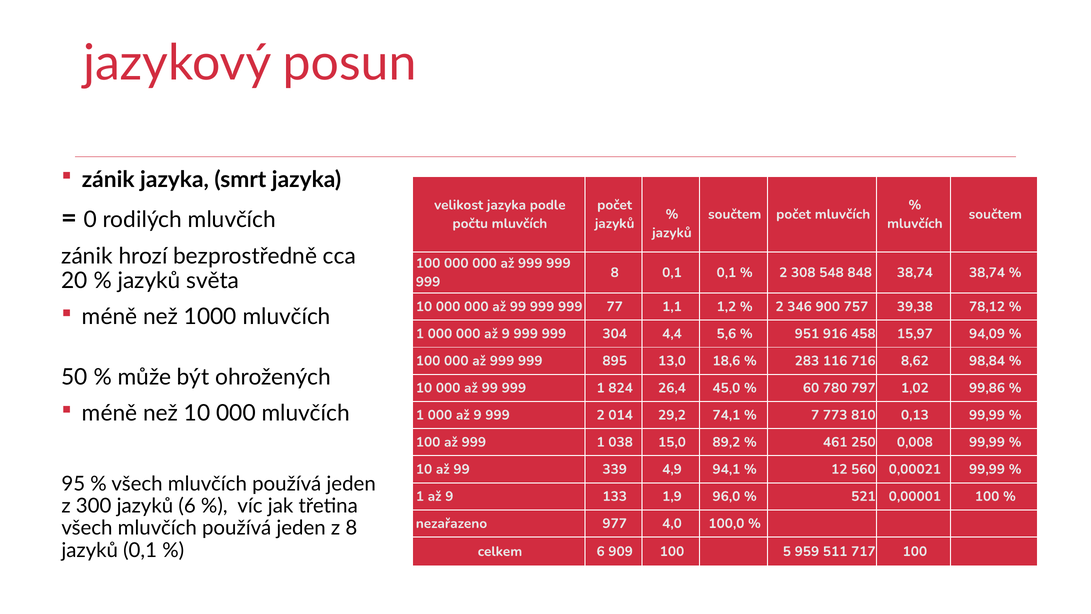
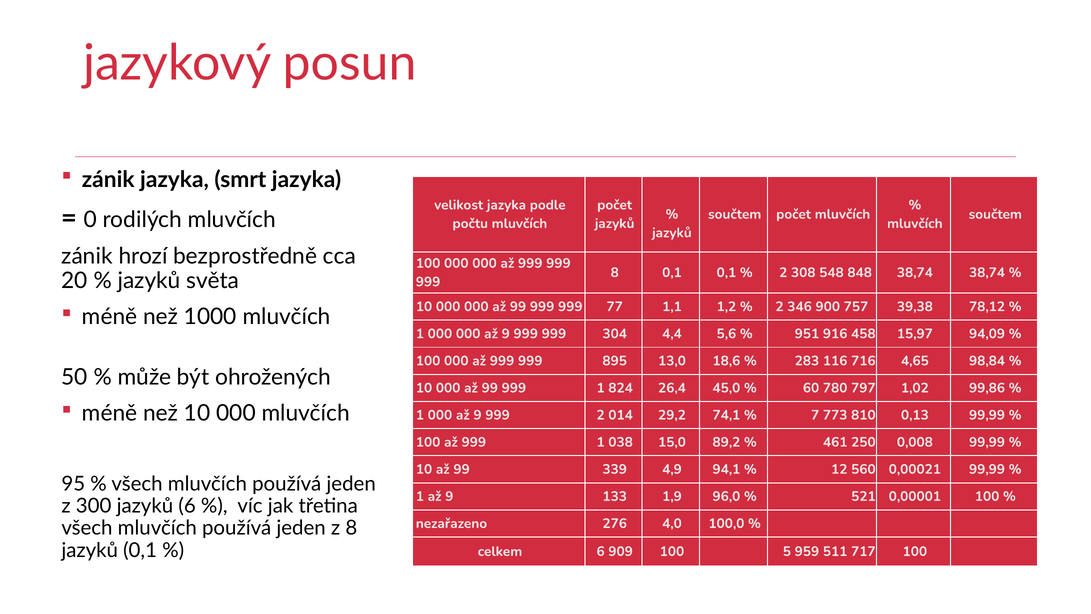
8,62: 8,62 -> 4,65
977: 977 -> 276
